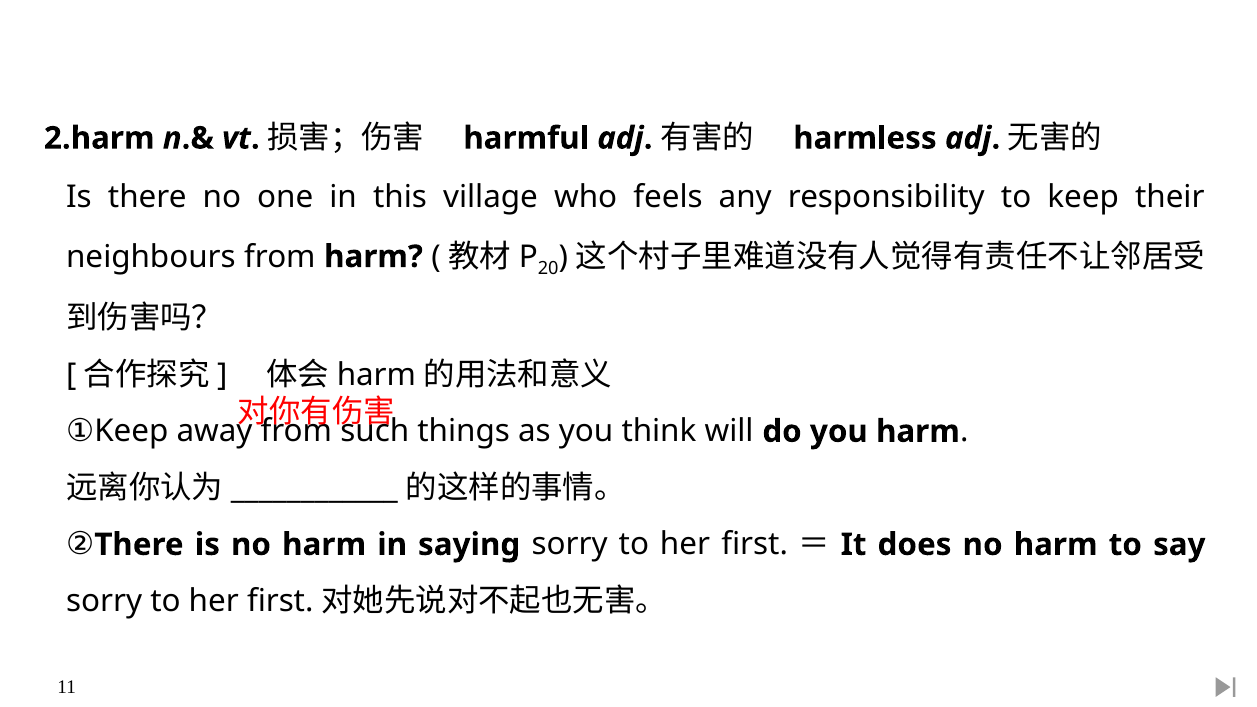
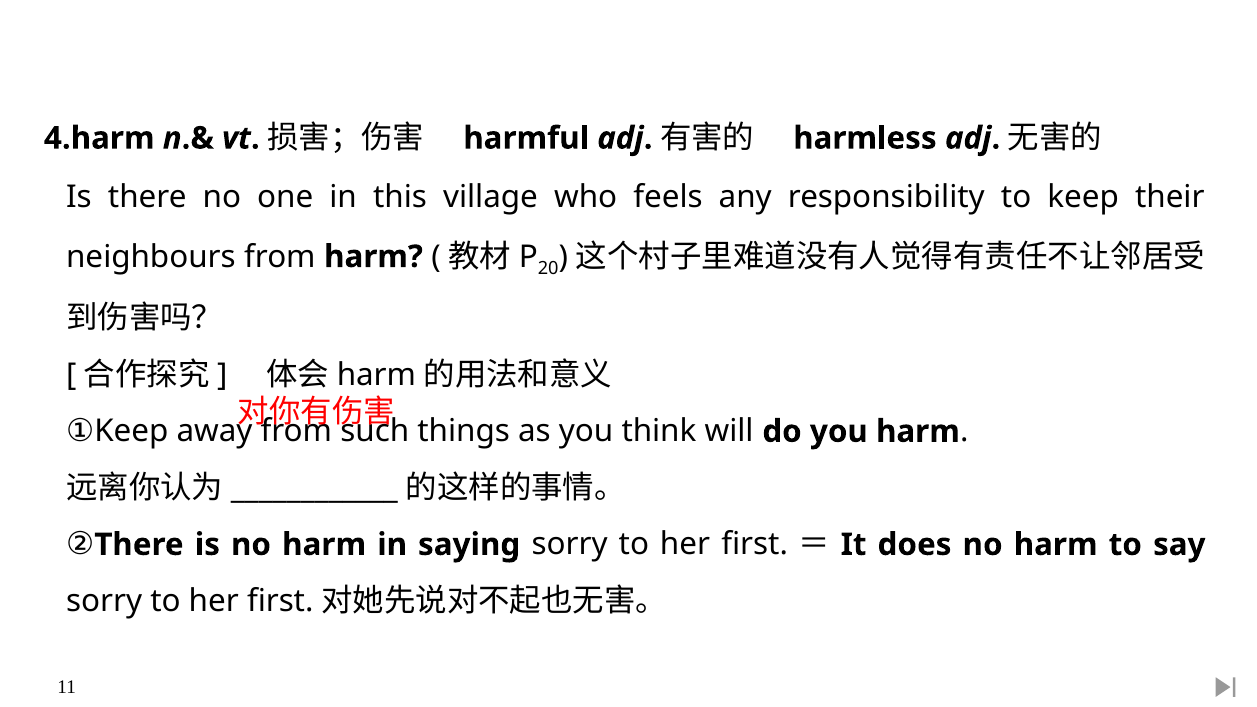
2.harm: 2.harm -> 4.harm
